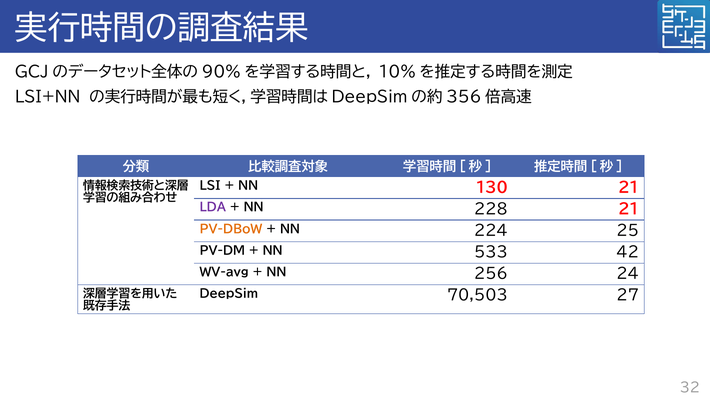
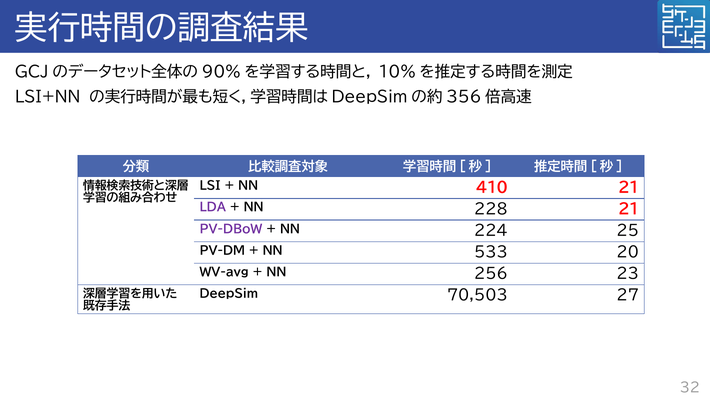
130: 130 -> 410
PV-DBoW colour: orange -> purple
42: 42 -> 20
24: 24 -> 23
